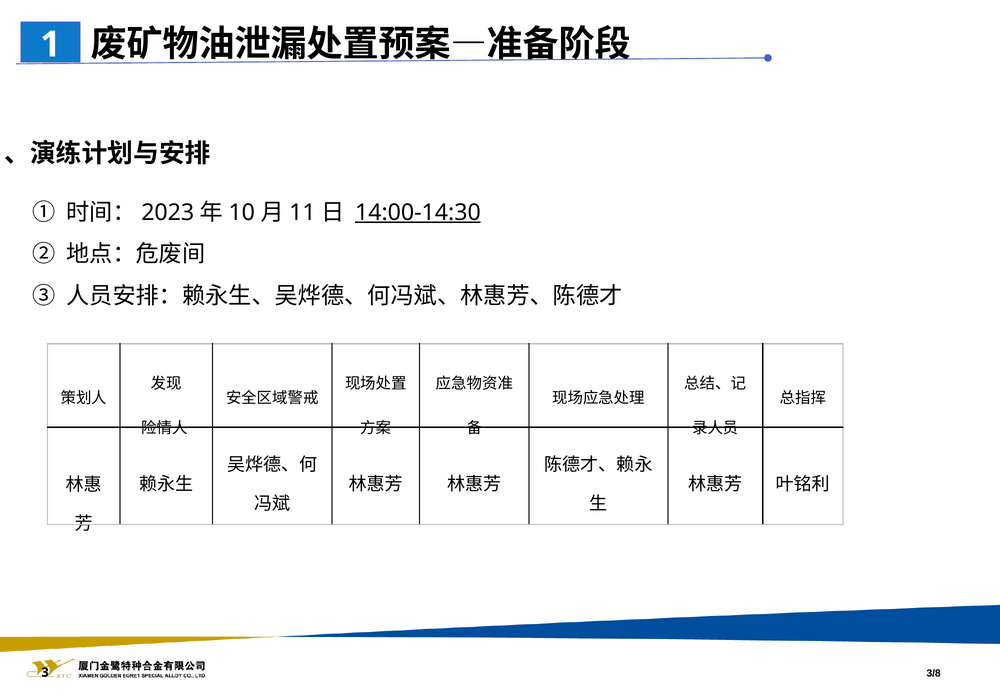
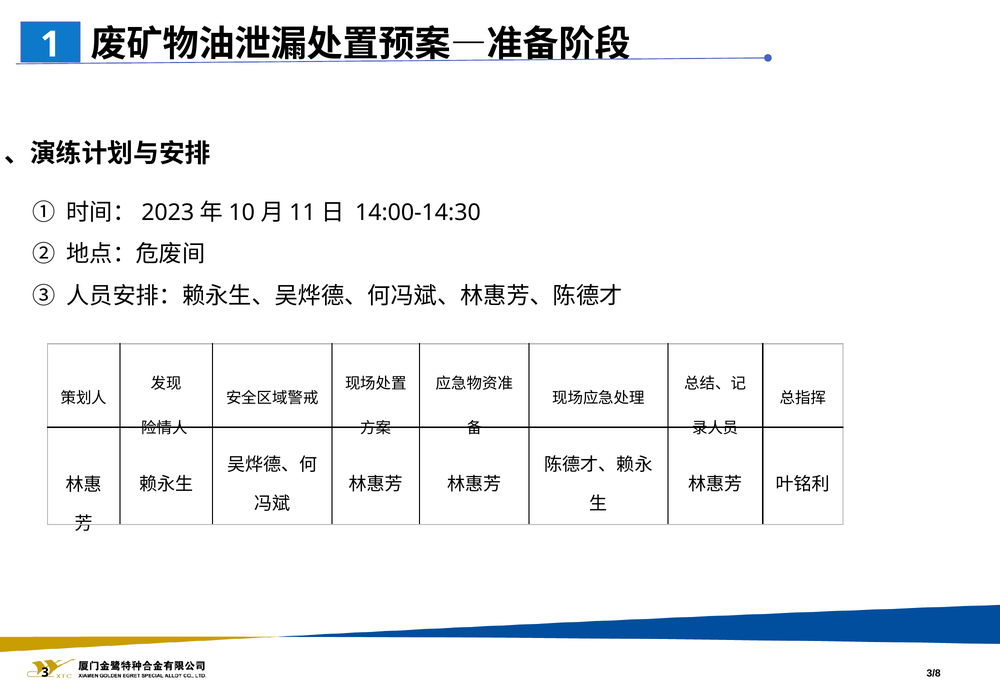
14:00-14:30 underline: present -> none
